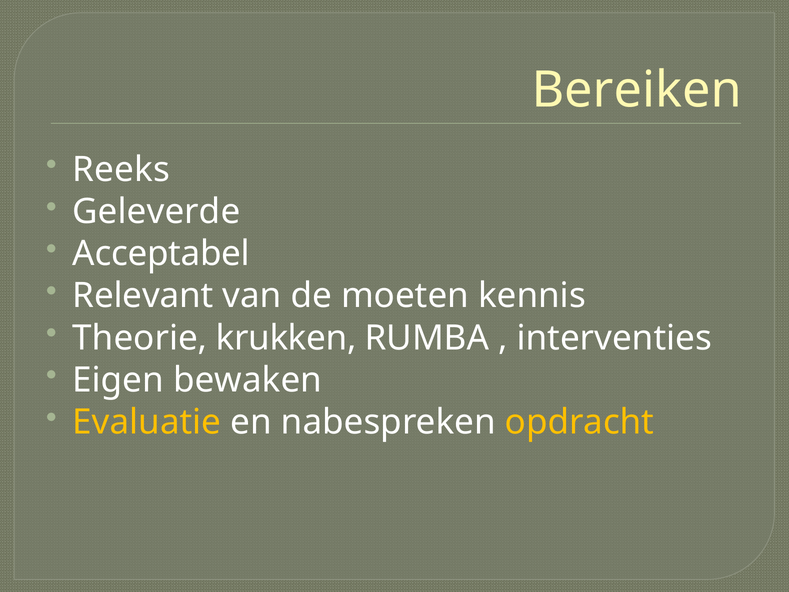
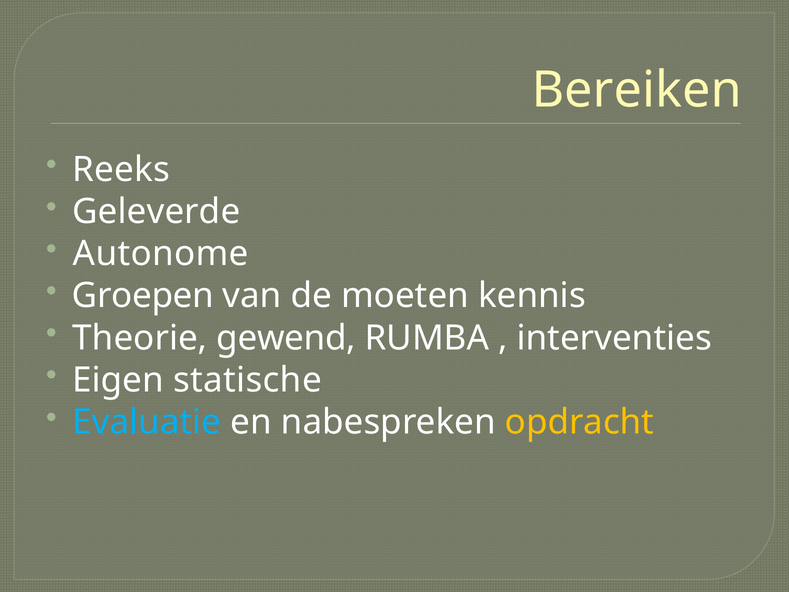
Acceptabel: Acceptabel -> Autonome
Relevant: Relevant -> Groepen
krukken: krukken -> gewend
bewaken: bewaken -> statische
Evaluatie colour: yellow -> light blue
